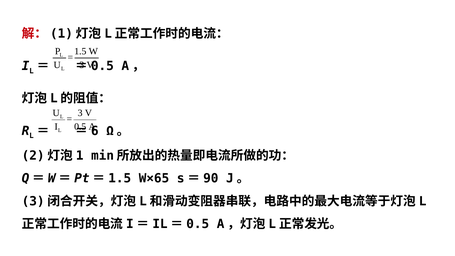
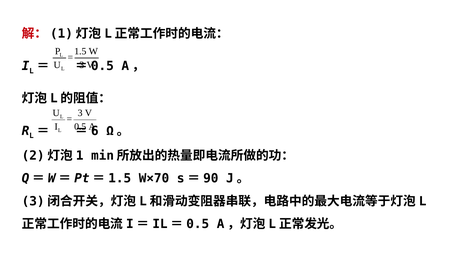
W×65: W×65 -> W×70
